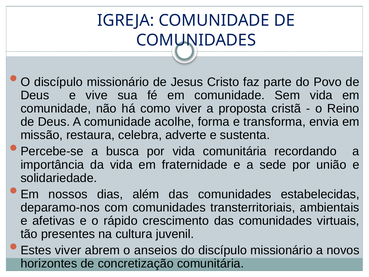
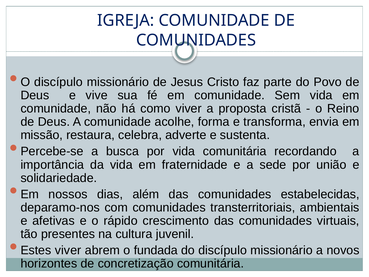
anseios: anseios -> fundada
